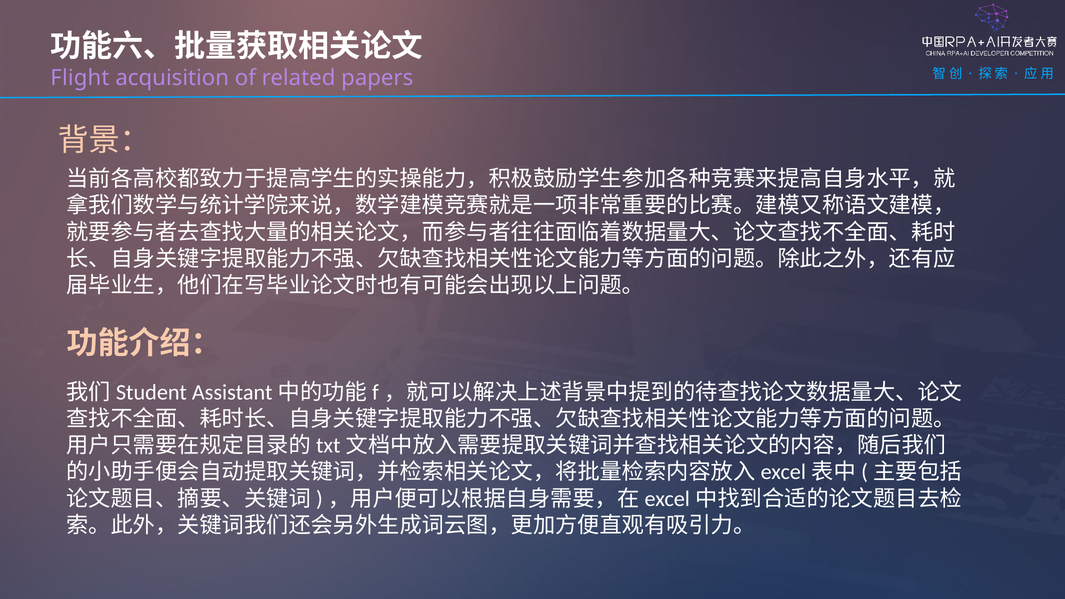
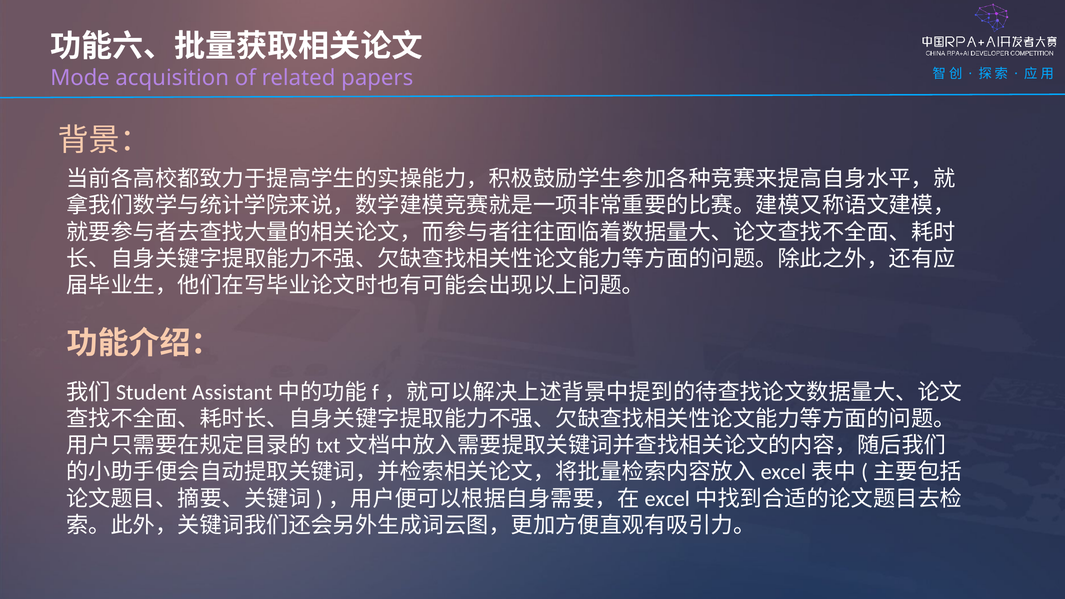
Flight: Flight -> Mode
